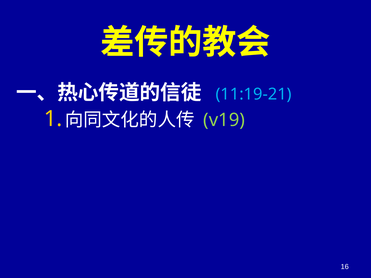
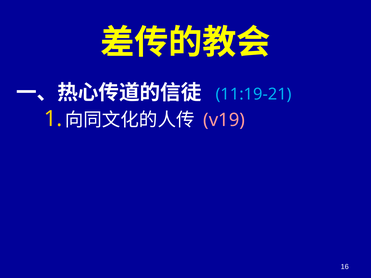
v19 colour: light green -> pink
